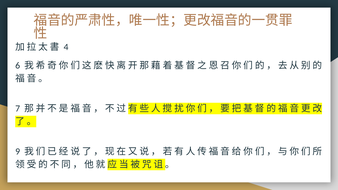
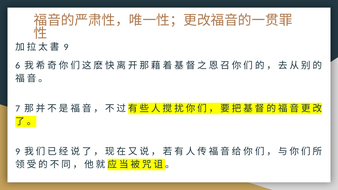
4 at (66, 47): 4 -> 9
